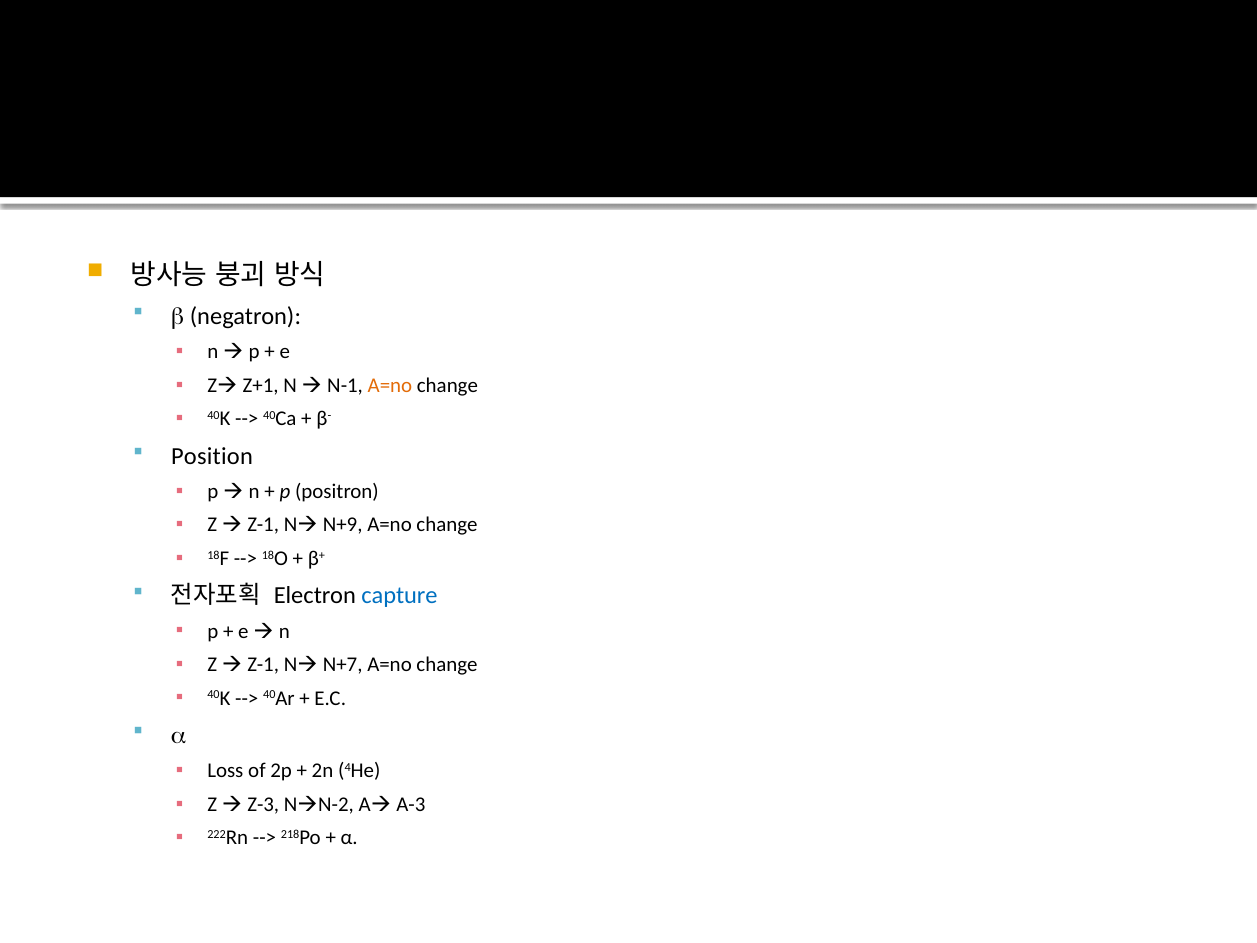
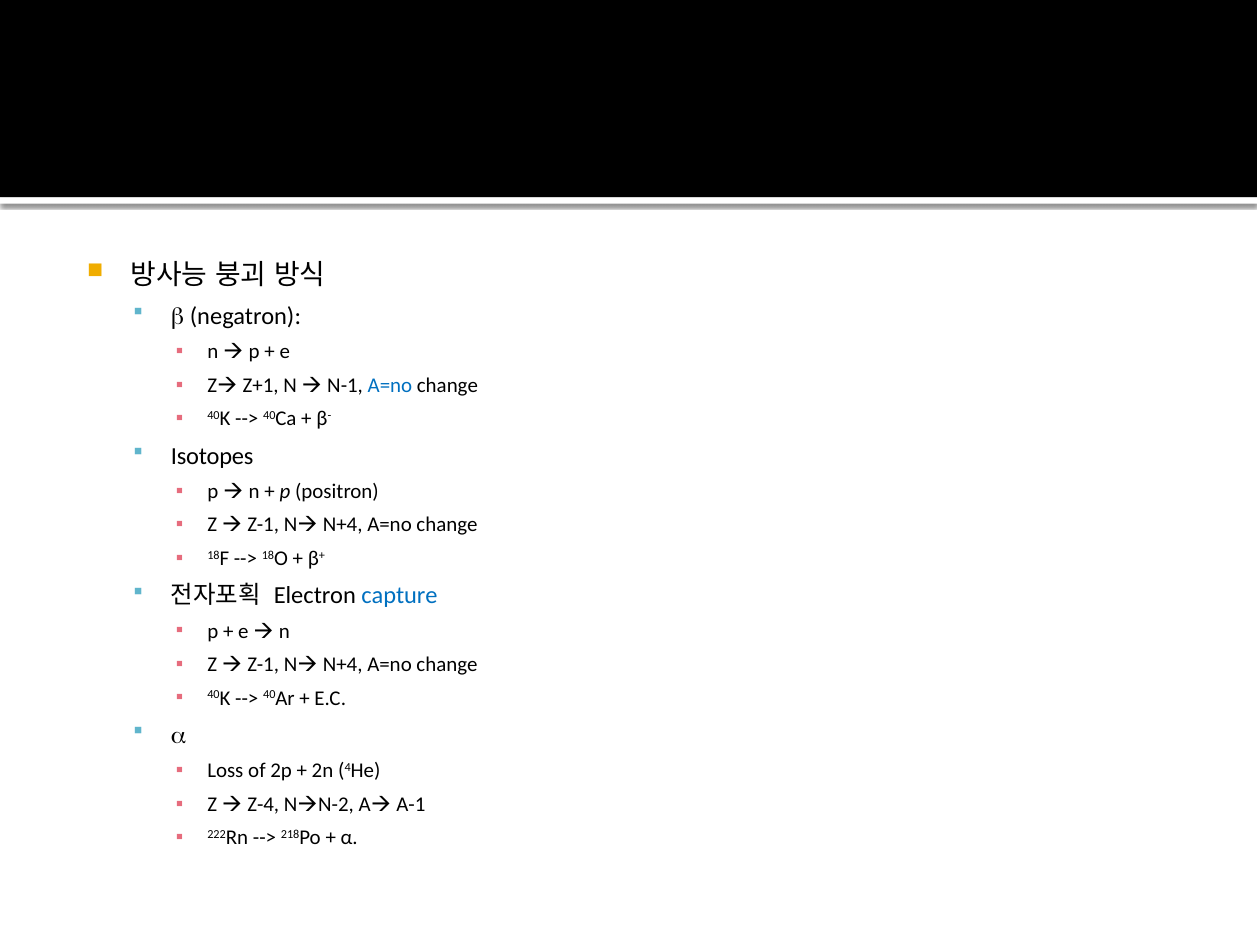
A=no at (390, 385) colour: orange -> blue
Position: Position -> Isotopes
N+9 at (343, 525): N+9 -> N+4
N+7 at (343, 664): N+7 -> N+4
Z-3: Z-3 -> Z-4
A-3: A-3 -> A-1
